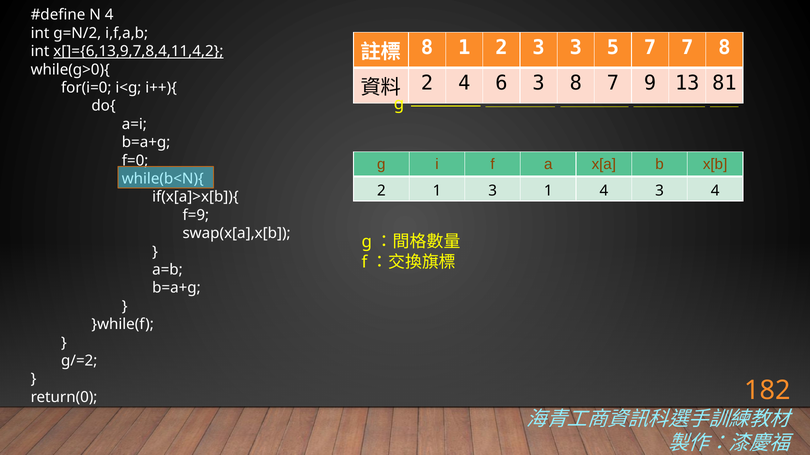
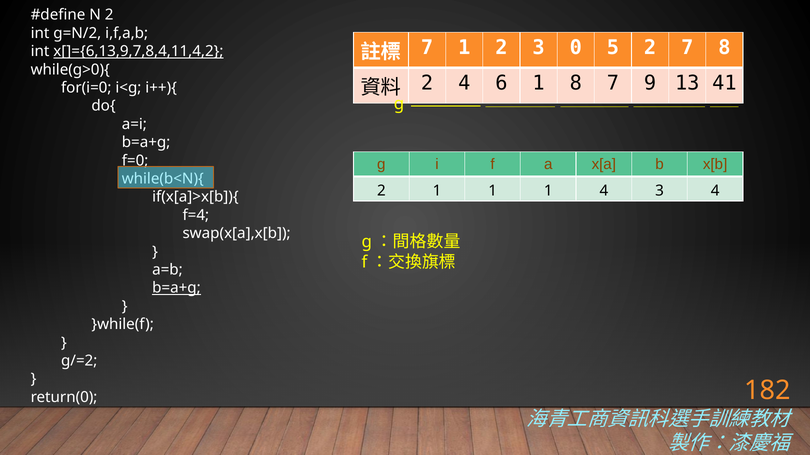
N 4: 4 -> 2
8 at (427, 48): 8 -> 7
3 3: 3 -> 0
5 7: 7 -> 2
6 3: 3 -> 1
81: 81 -> 41
2 1 3: 3 -> 1
f=9: f=9 -> f=4
b=a+g at (176, 288) underline: none -> present
